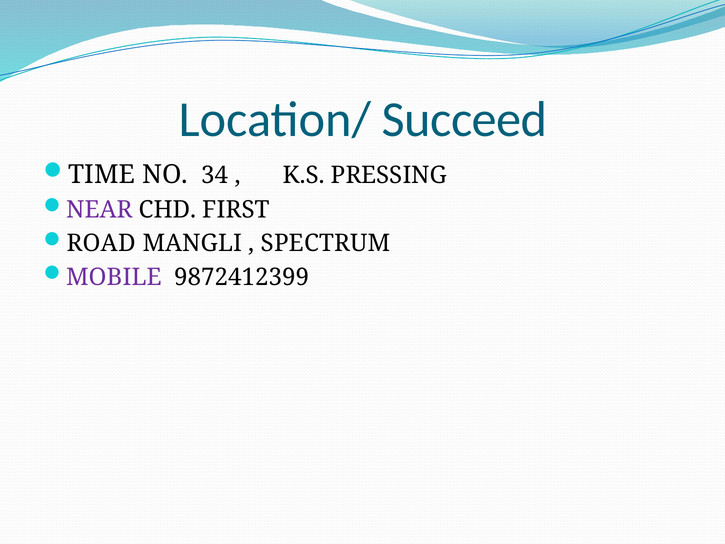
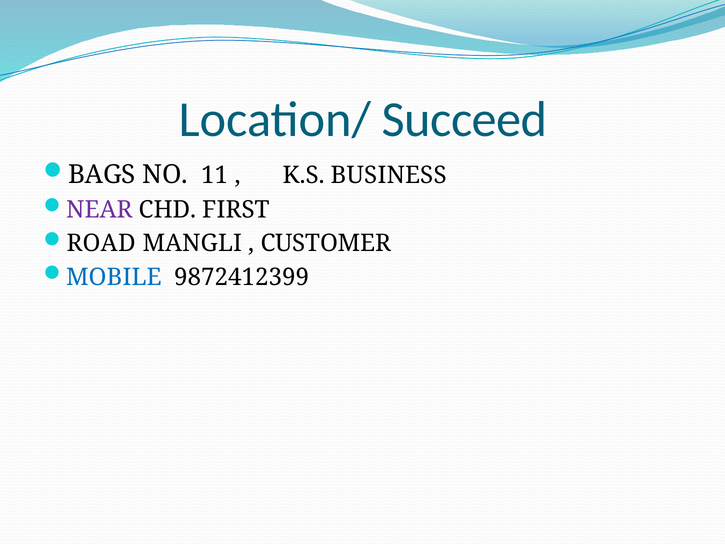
TIME: TIME -> BAGS
34: 34 -> 11
PRESSING: PRESSING -> BUSINESS
SPECTRUM: SPECTRUM -> CUSTOMER
MOBILE colour: purple -> blue
